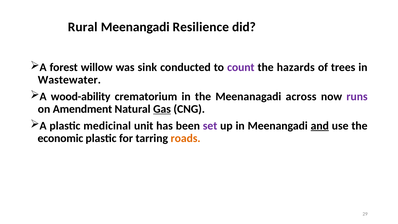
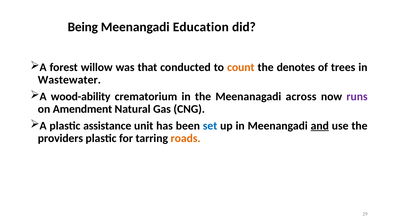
Rural: Rural -> Being
Resilience: Resilience -> Education
sink: sink -> that
count colour: purple -> orange
hazards: hazards -> denotes
Gas underline: present -> none
medicinal: medicinal -> assistance
set colour: purple -> blue
economic: economic -> providers
